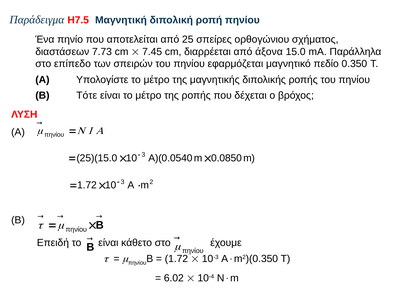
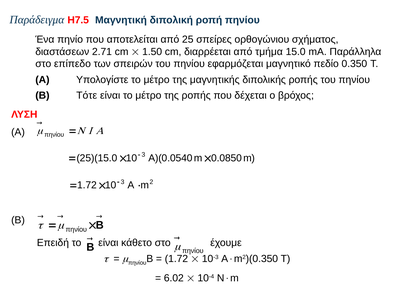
7.73: 7.73 -> 2.71
7.45: 7.45 -> 1.50
άξονα: άξονα -> τμήμα
